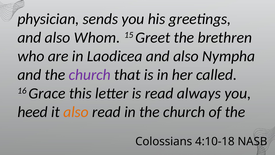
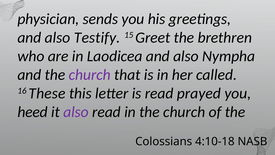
Whom: Whom -> Testify
Grace: Grace -> These
always: always -> prayed
also at (76, 112) colour: orange -> purple
